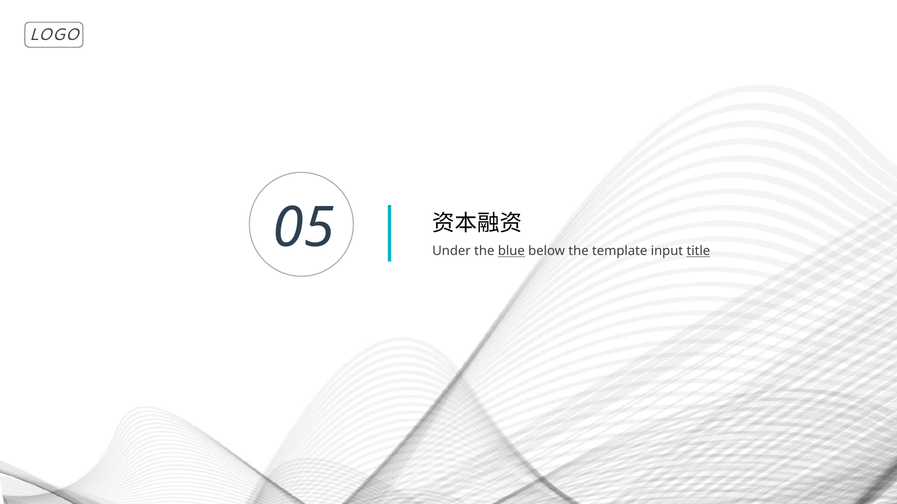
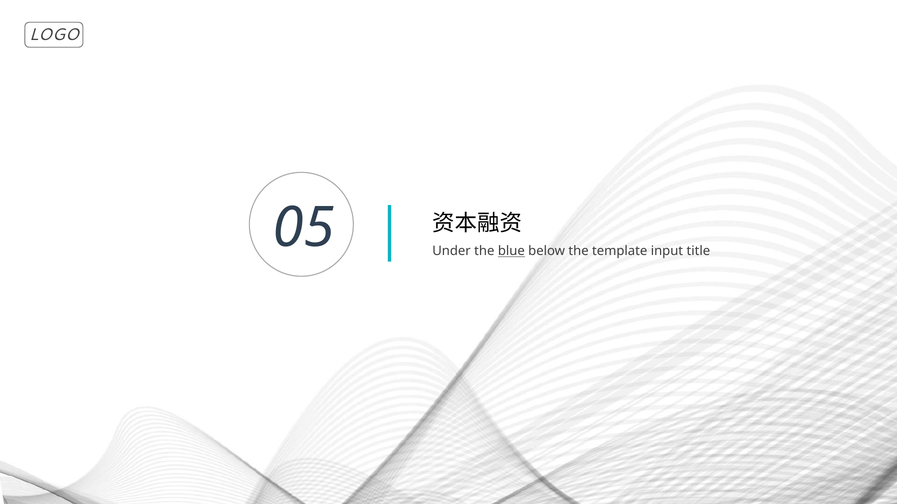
title underline: present -> none
